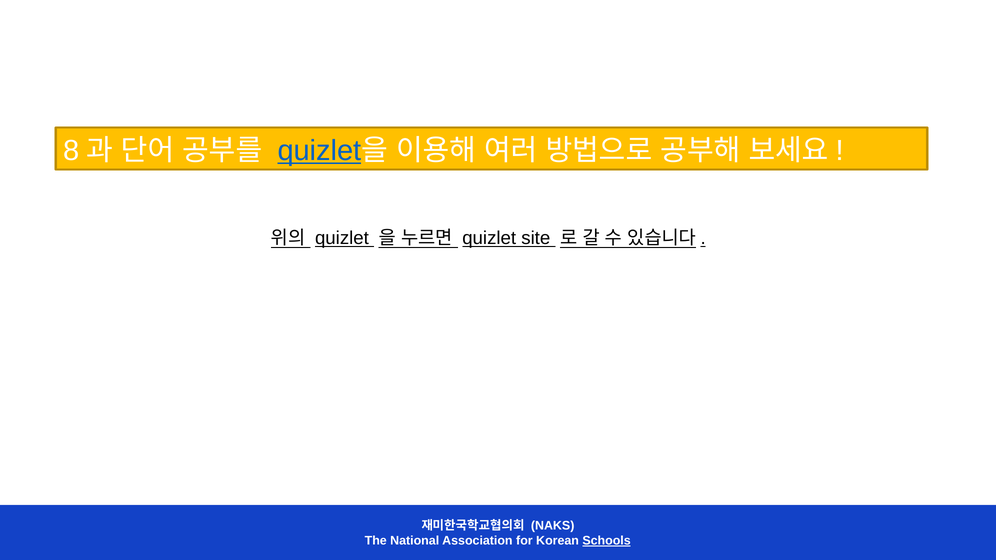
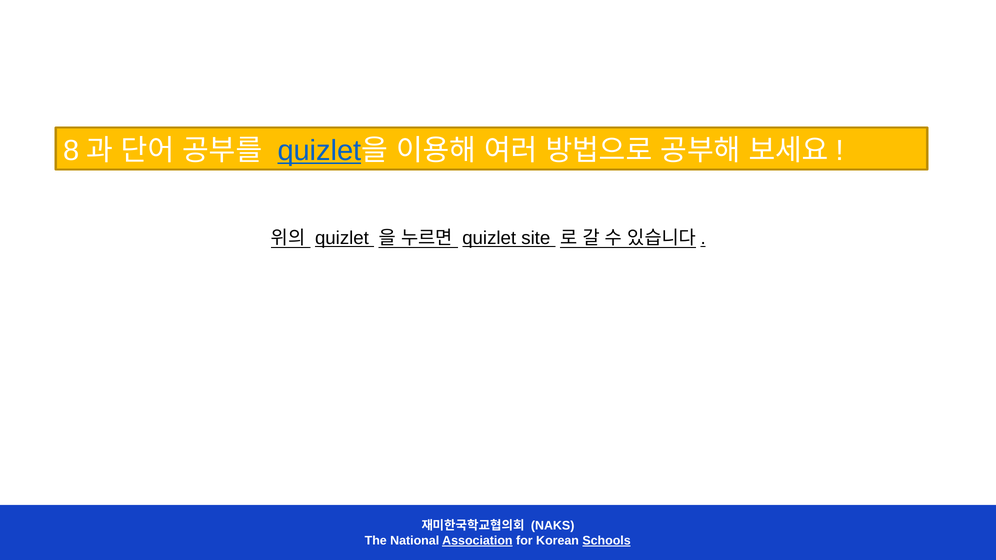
Association underline: none -> present
